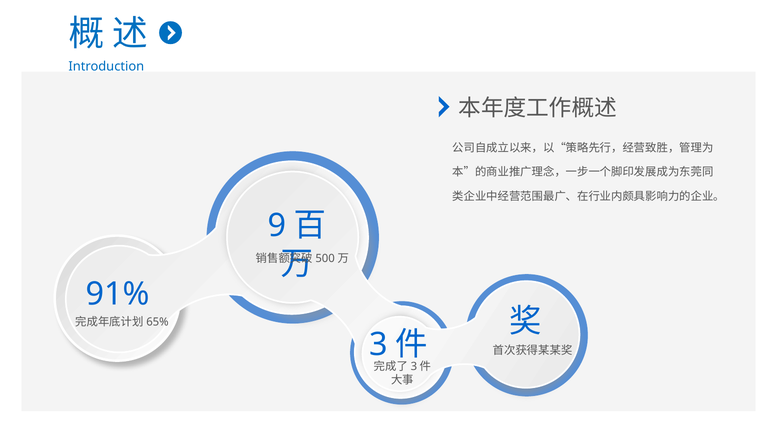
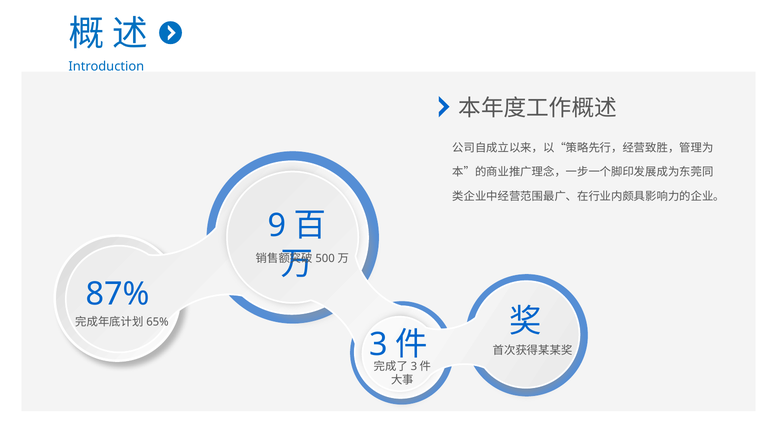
91%: 91% -> 87%
